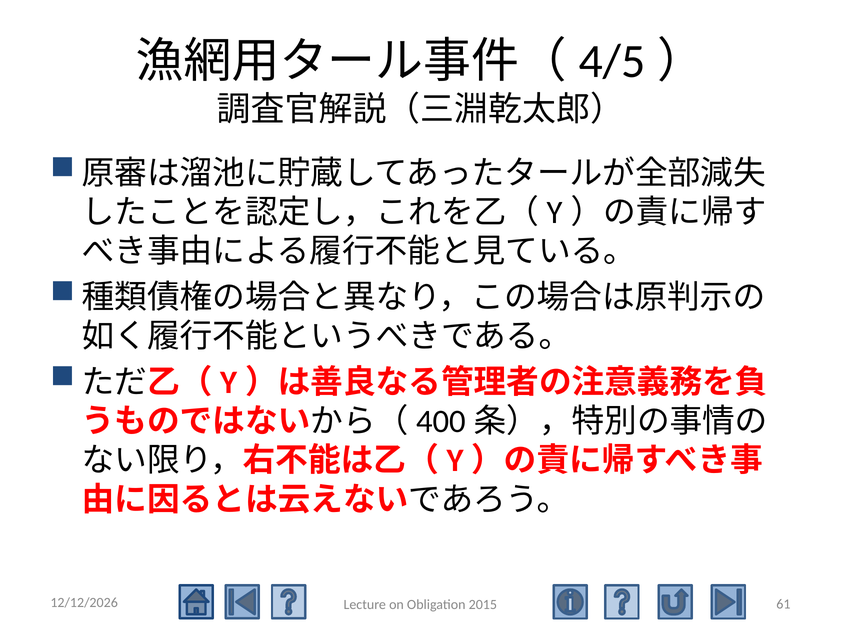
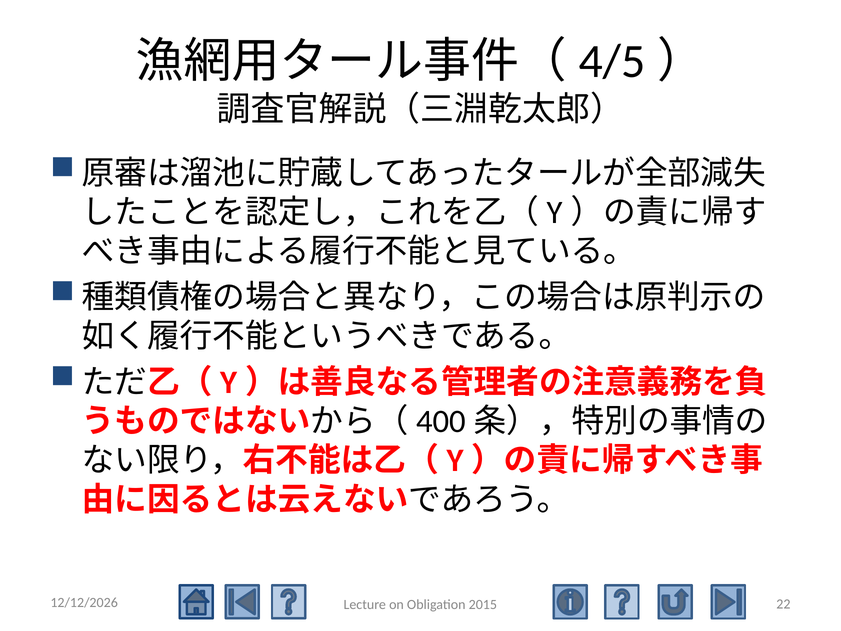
61: 61 -> 22
